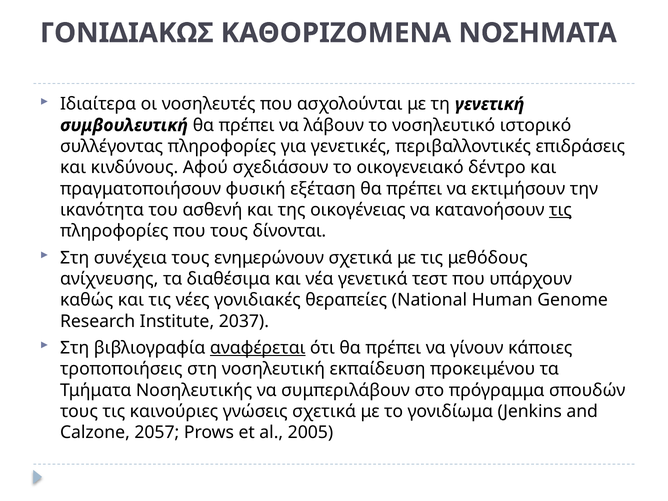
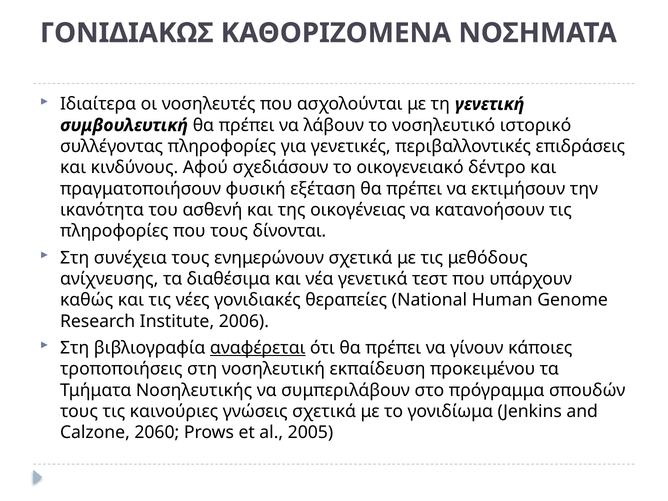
τις at (560, 210) underline: present -> none
2037: 2037 -> 2006
2057: 2057 -> 2060
